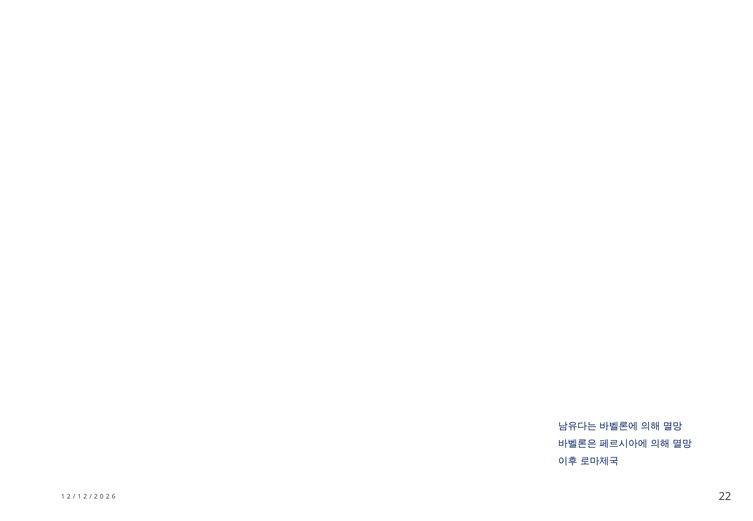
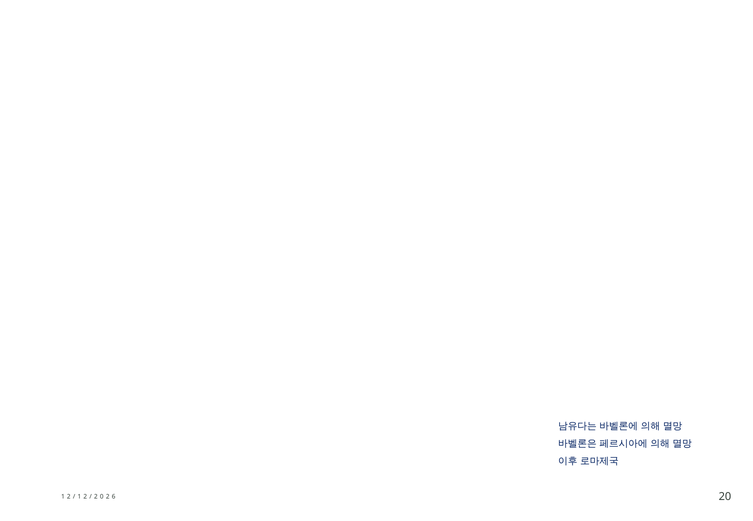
22: 22 -> 20
